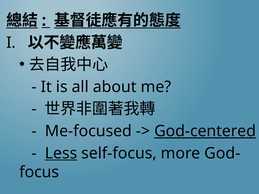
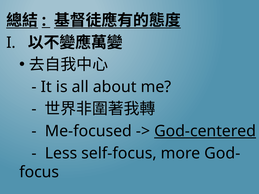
Less underline: present -> none
